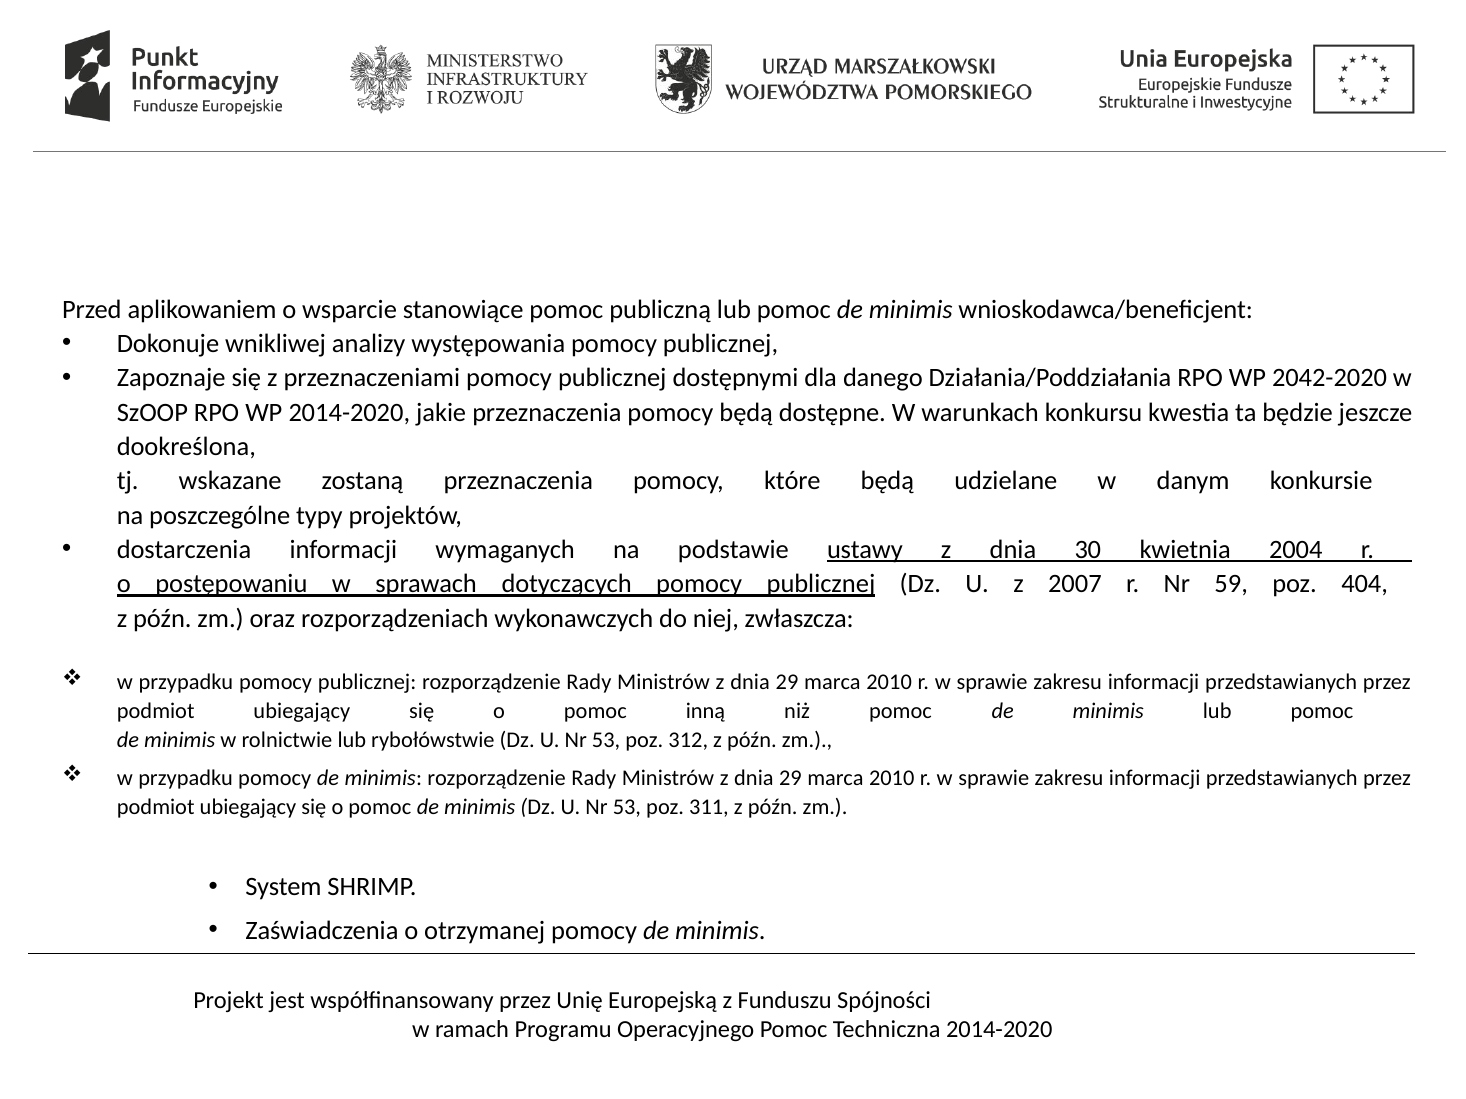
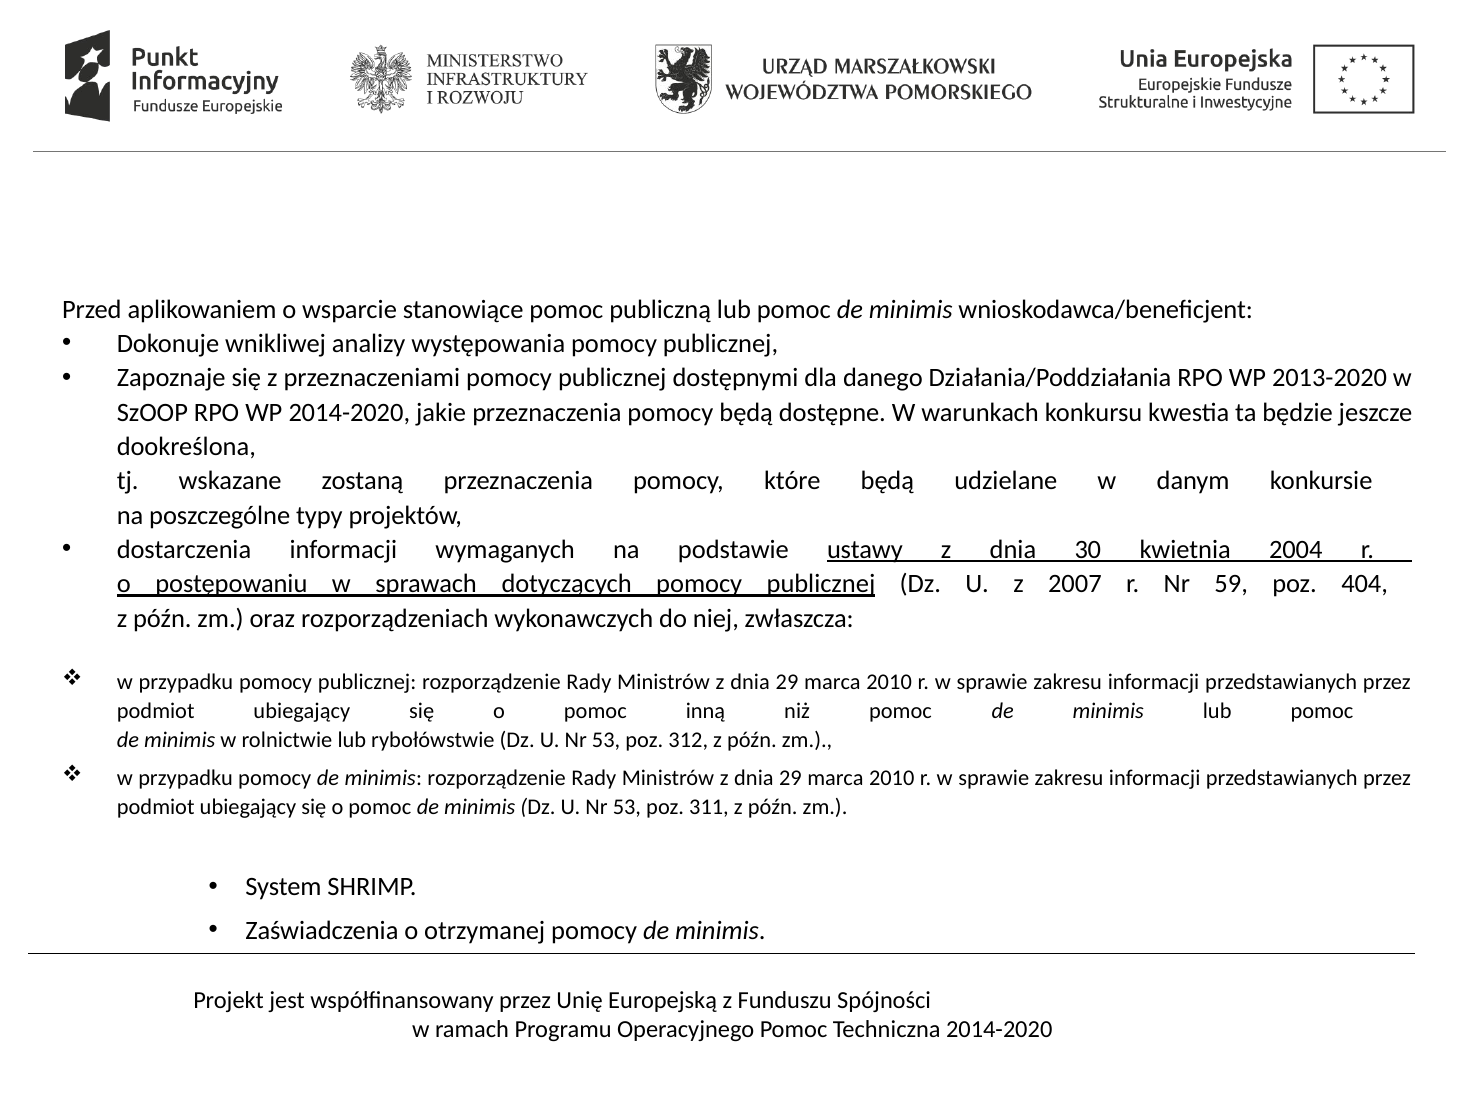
2042-2020: 2042-2020 -> 2013-2020
